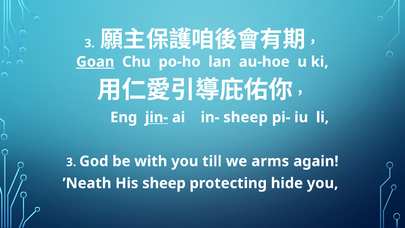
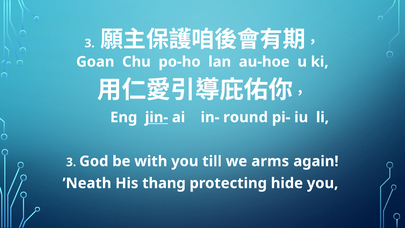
Goan underline: present -> none
in- sheep: sheep -> round
His sheep: sheep -> thang
